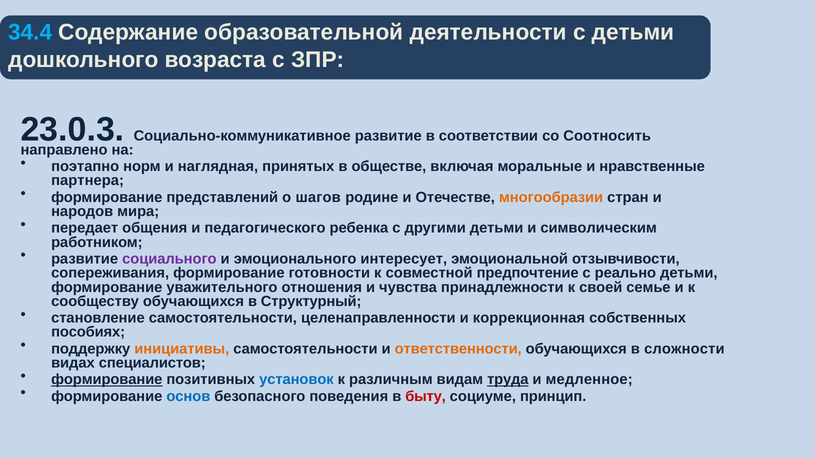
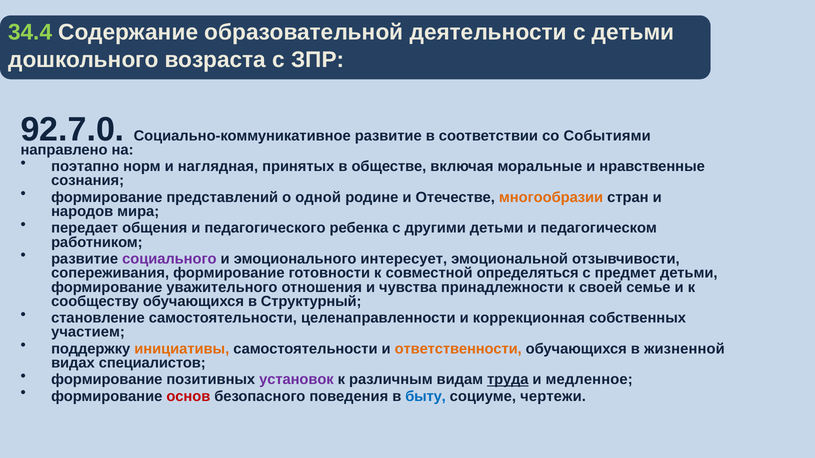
34.4 colour: light blue -> light green
23.0.3: 23.0.3 -> 92.7.0
Соотносить: Соотносить -> Событиями
партнера: партнера -> сознания
шагов: шагов -> одной
символическим: символическим -> педагогическом
предпочтение: предпочтение -> определяться
реально: реально -> предмет
пособиях: пособиях -> участием
сложности: сложности -> жизненной
формирование at (107, 380) underline: present -> none
установок colour: blue -> purple
основ colour: blue -> red
быту colour: red -> blue
принцип: принцип -> чертежи
